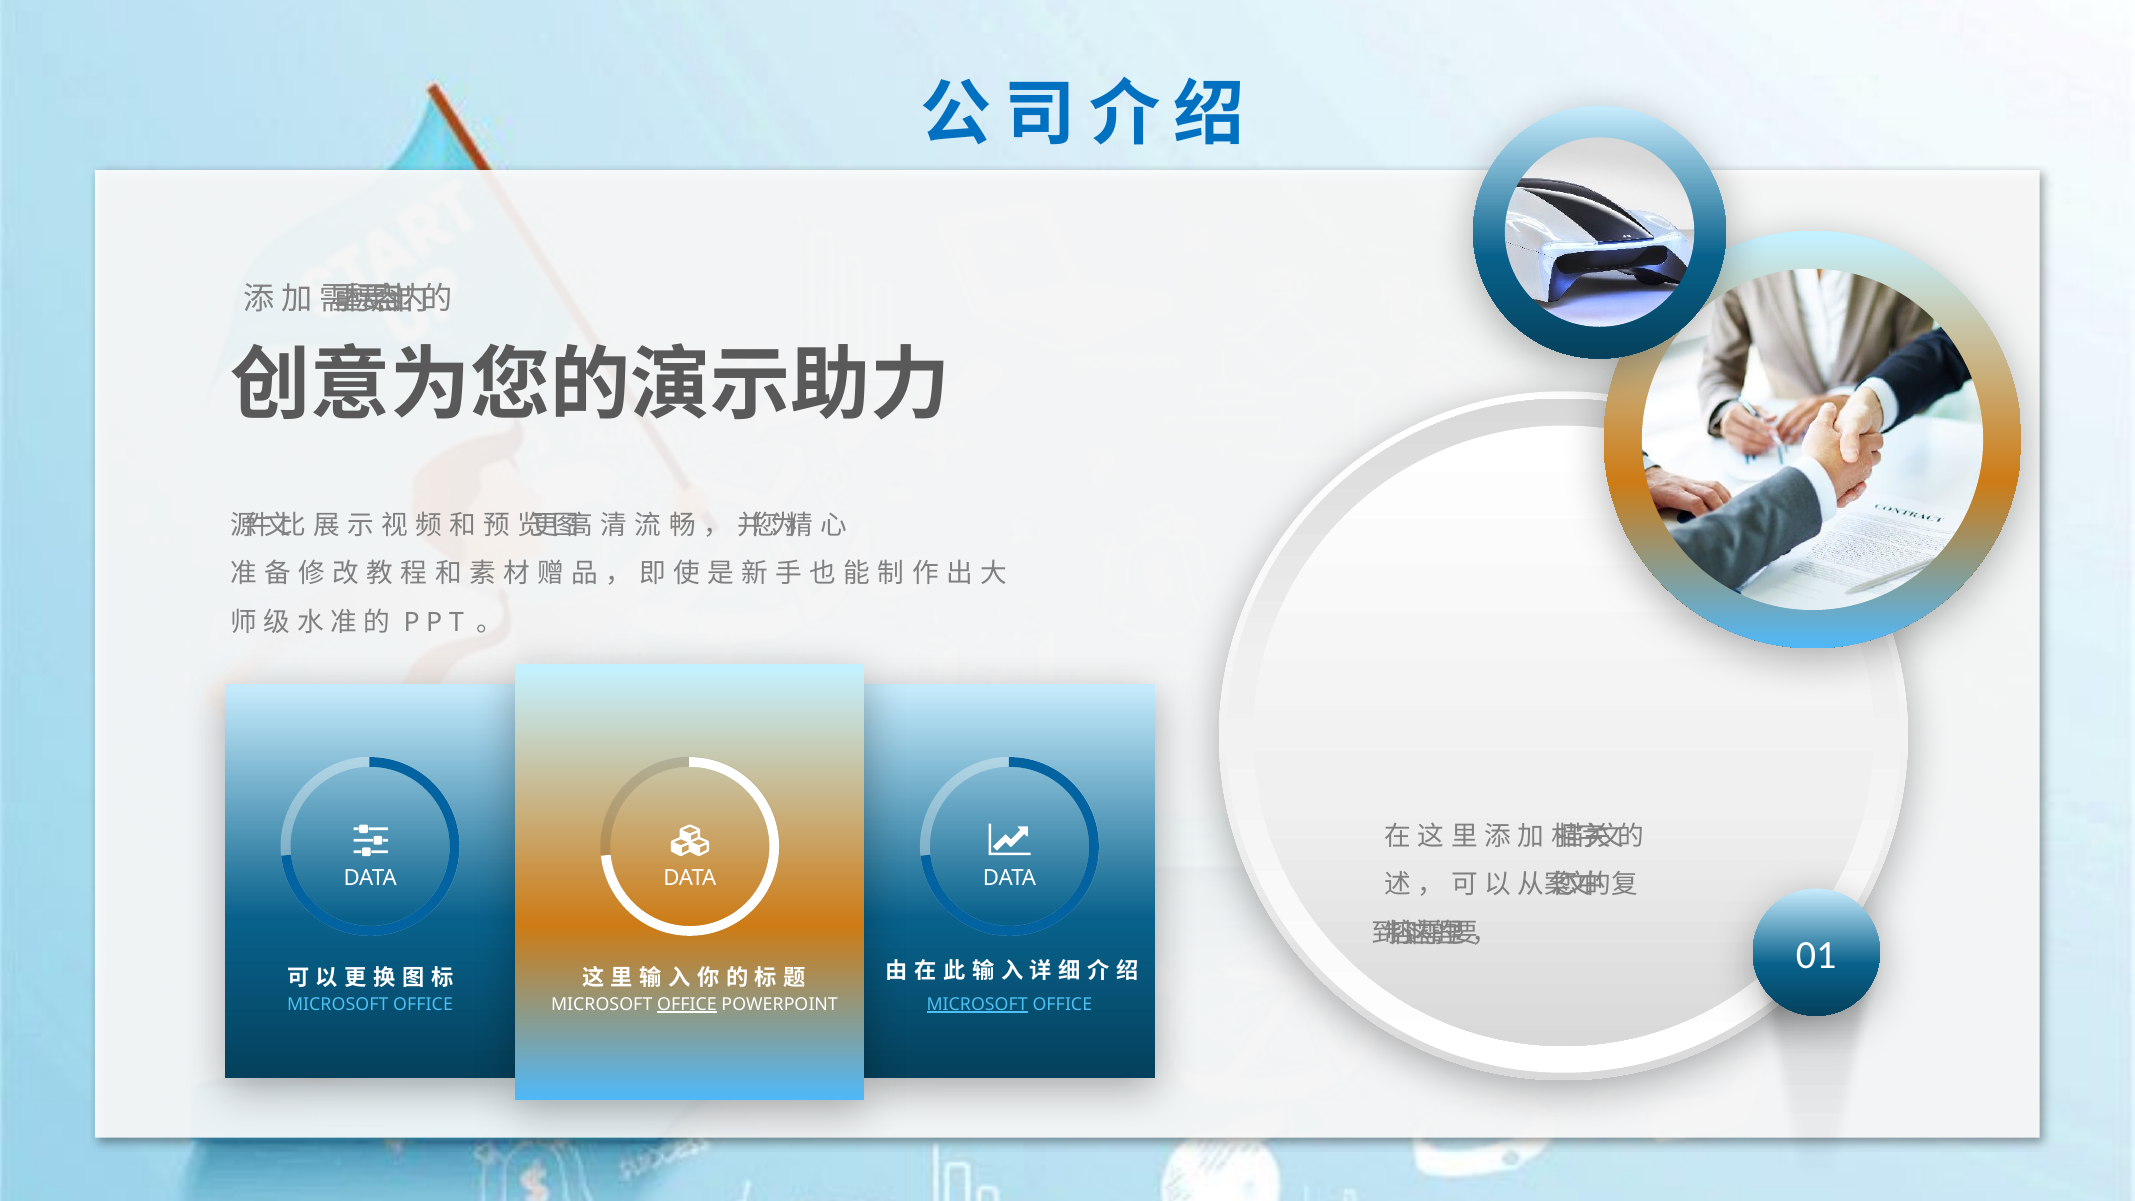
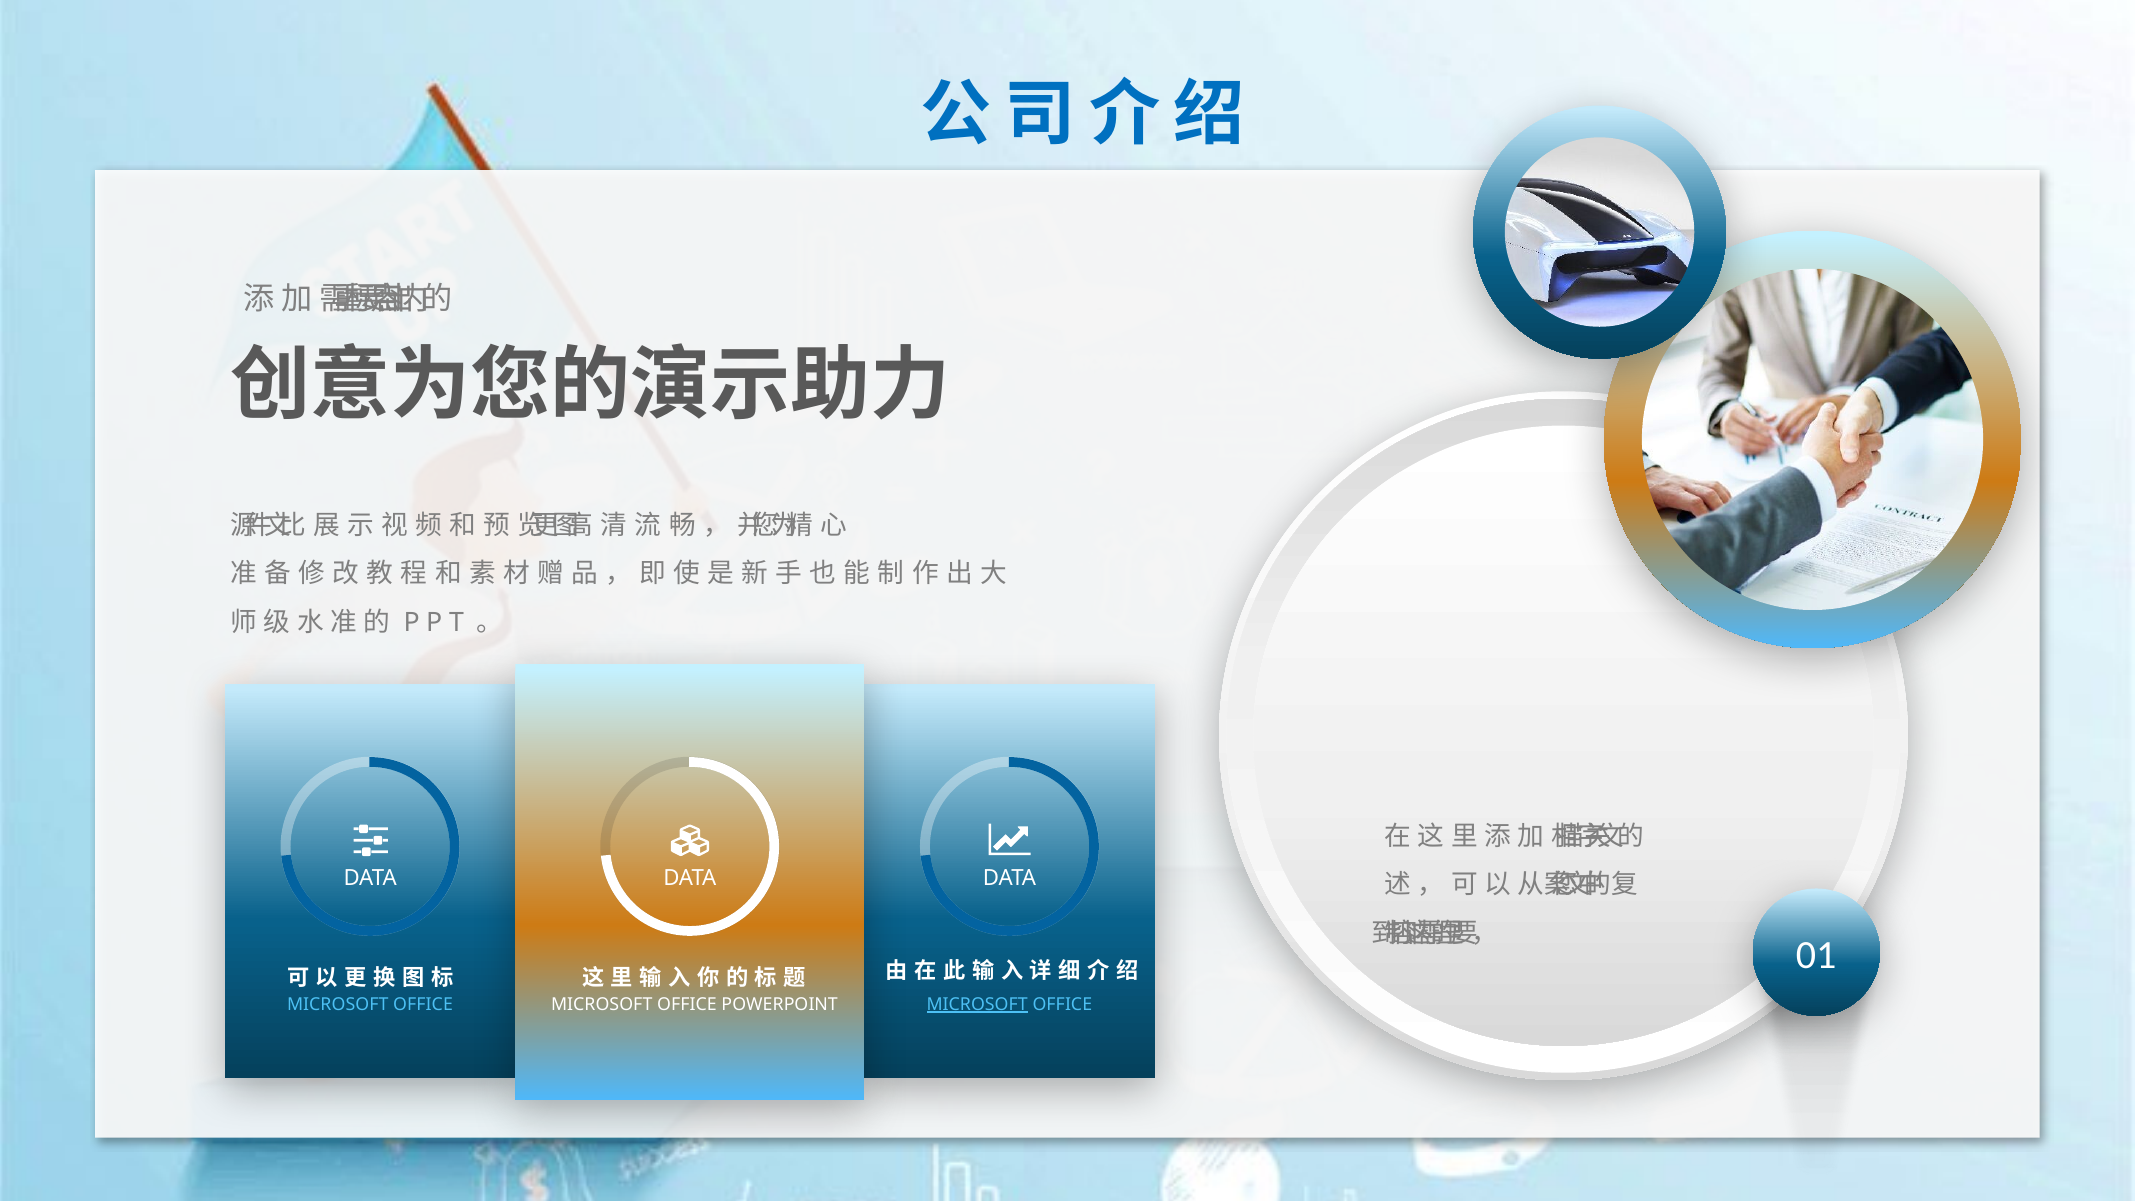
OFFICE at (687, 1004) underline: present -> none
